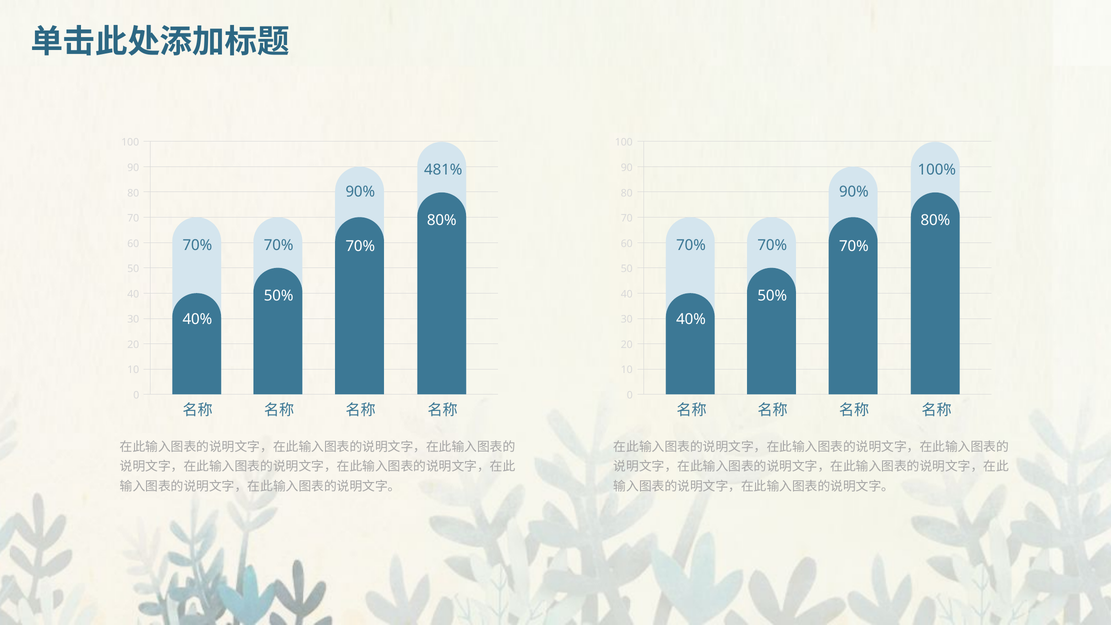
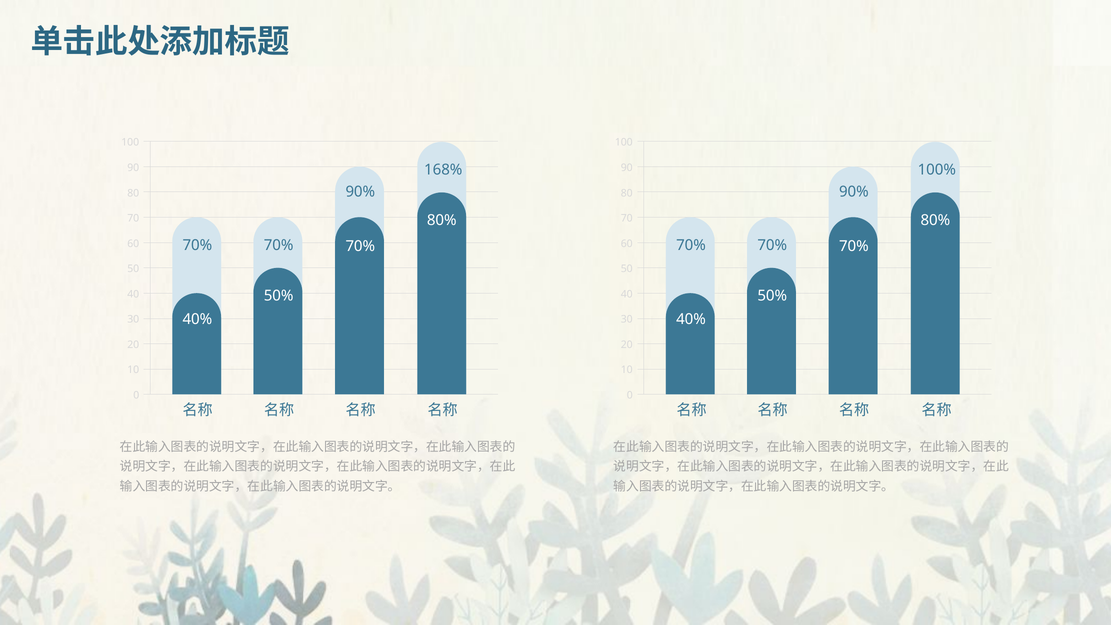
481%: 481% -> 168%
